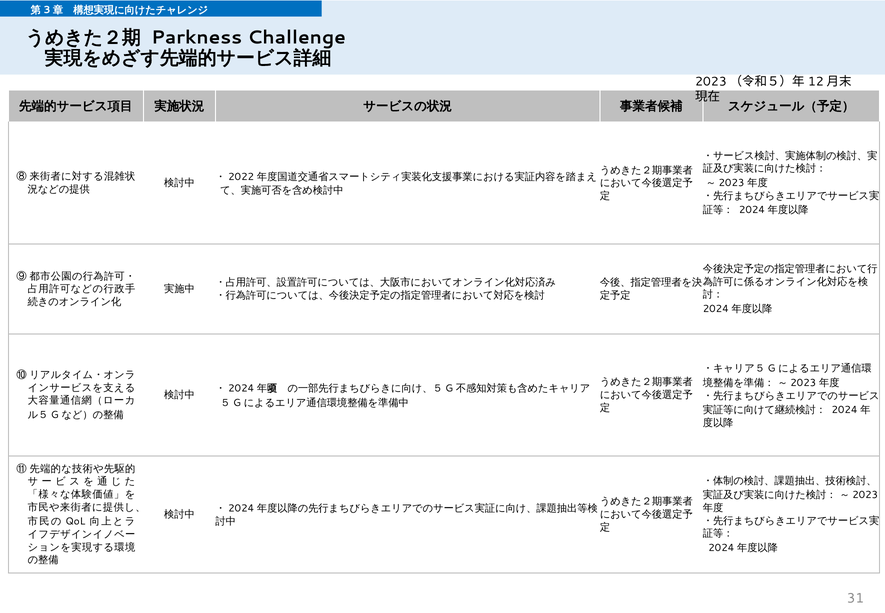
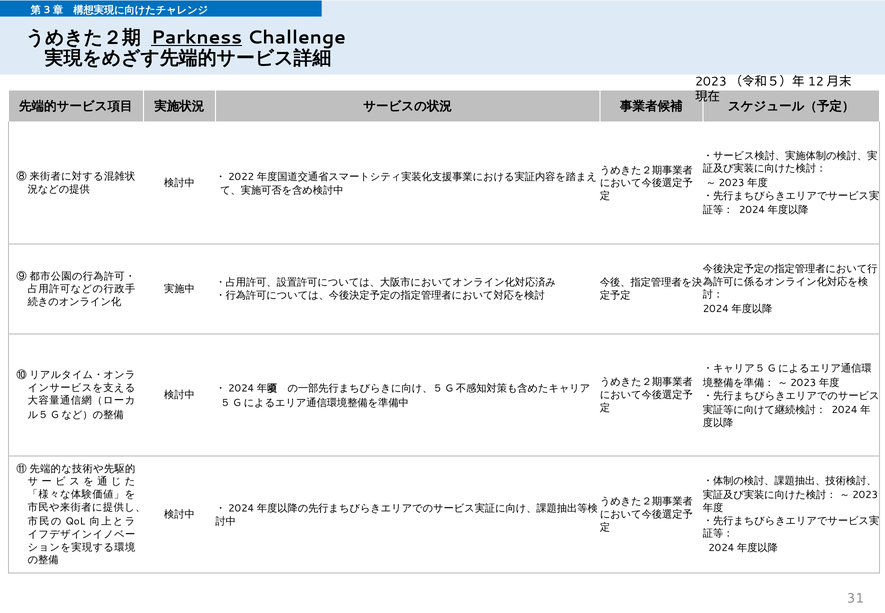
Parkness underline: none -> present
